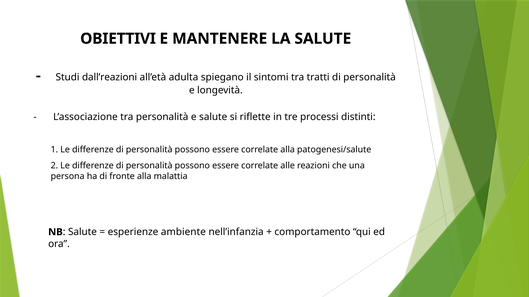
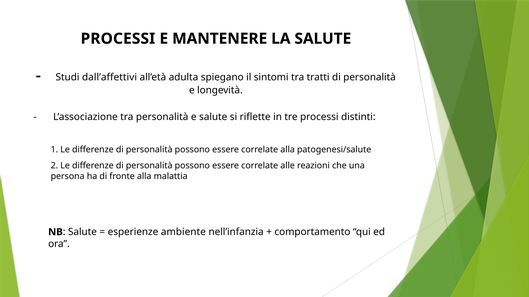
OBIETTIVI at (118, 39): OBIETTIVI -> PROCESSI
dall’reazioni: dall’reazioni -> dall’affettivi
